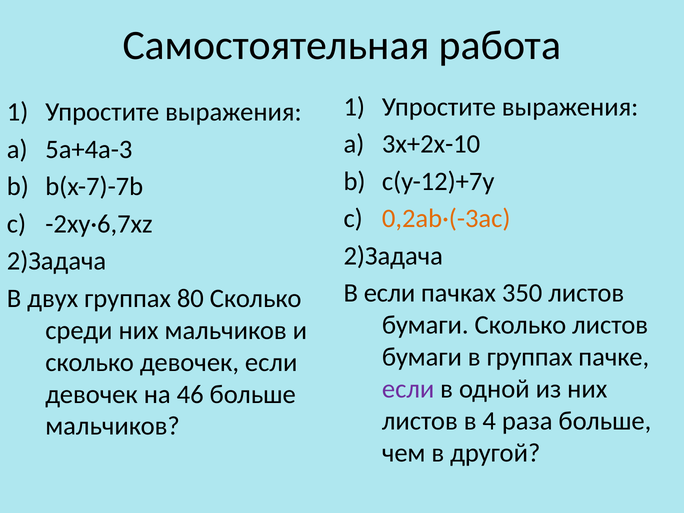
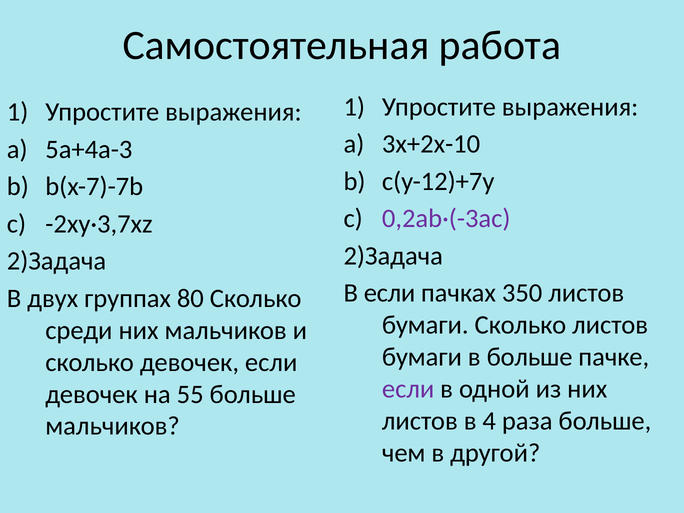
0,2ab·(-3ac colour: orange -> purple
-2xy·6,7xz: -2xy·6,7xz -> -2xy·3,7xz
в группах: группах -> больше
46: 46 -> 55
